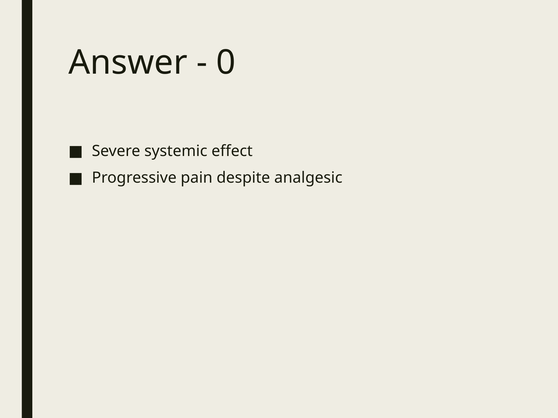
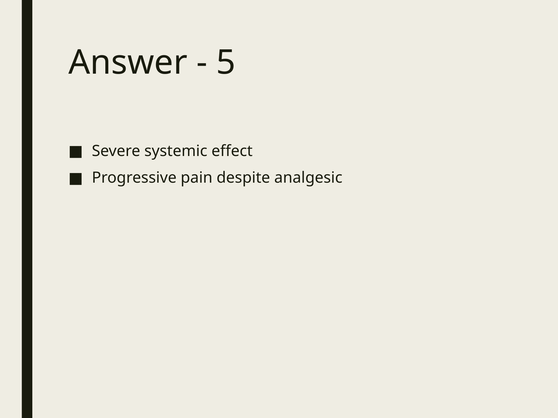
0: 0 -> 5
